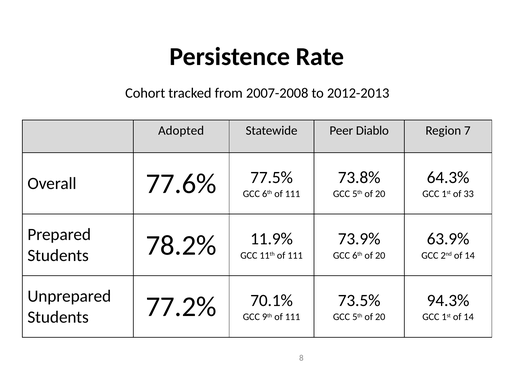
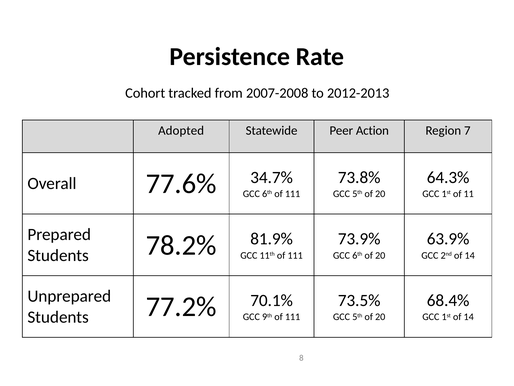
Diablo: Diablo -> Action
77.5%: 77.5% -> 34.7%
33: 33 -> 11
11.9%: 11.9% -> 81.9%
94.3%: 94.3% -> 68.4%
